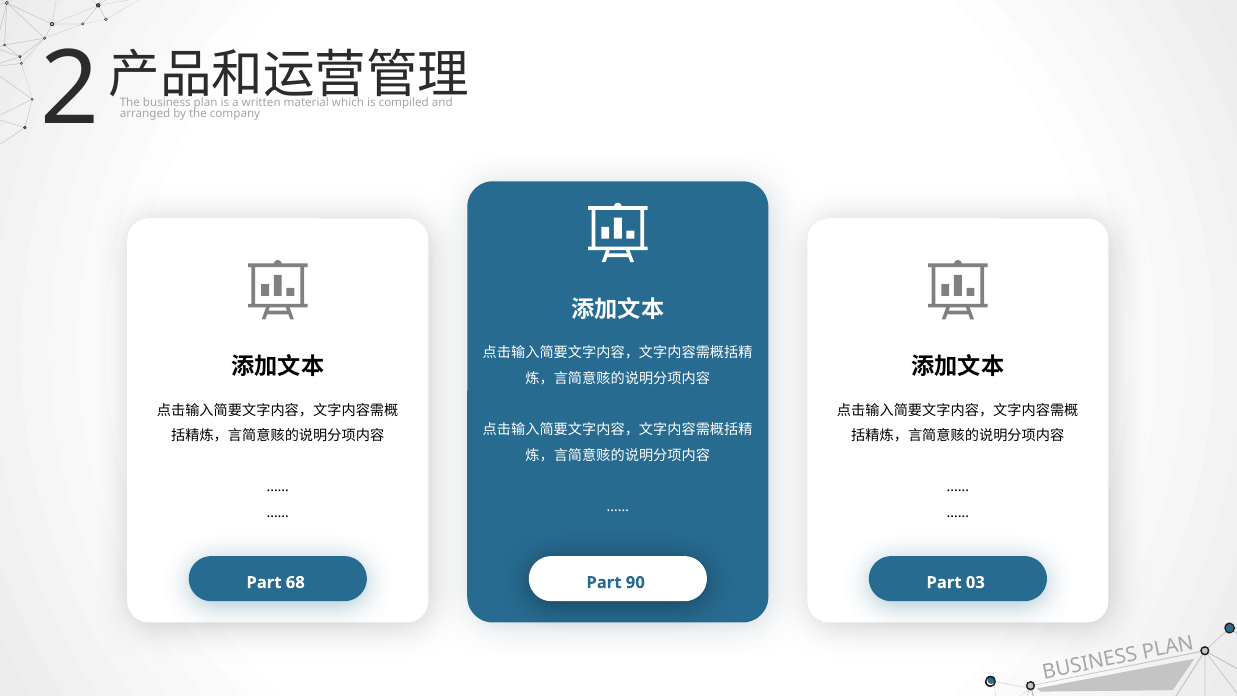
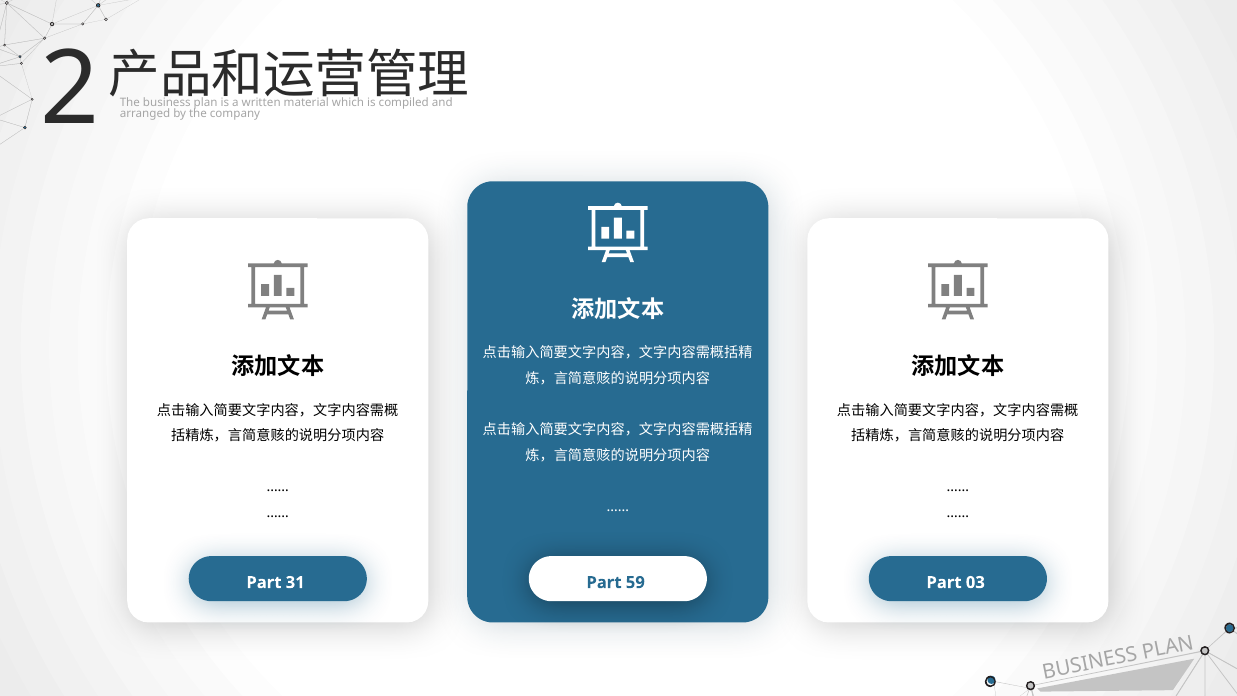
68: 68 -> 31
90: 90 -> 59
